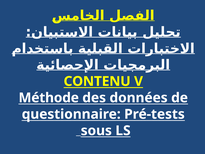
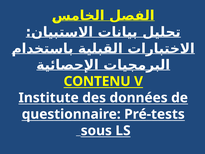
Méthode: Méthode -> Institute
